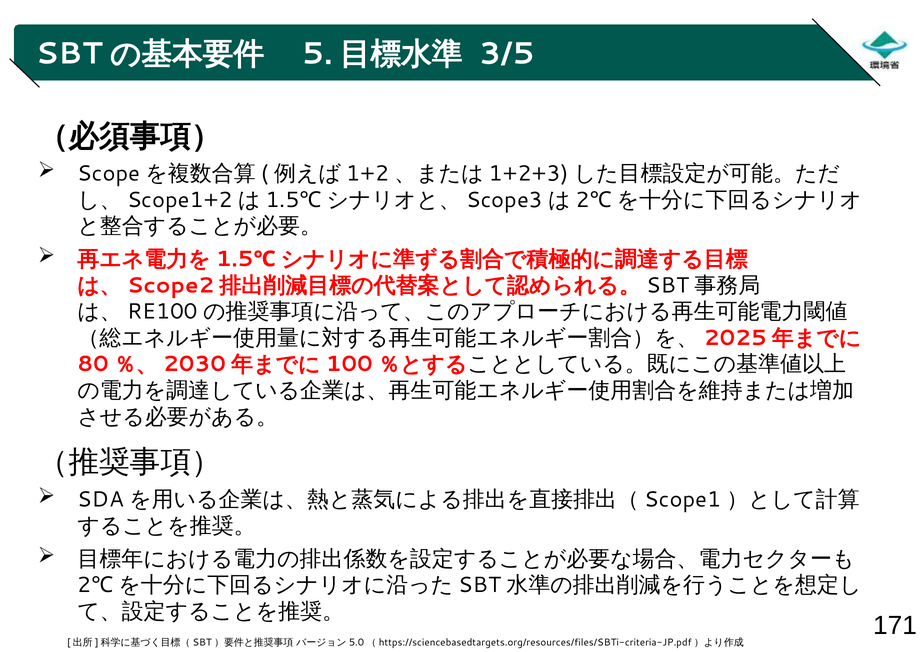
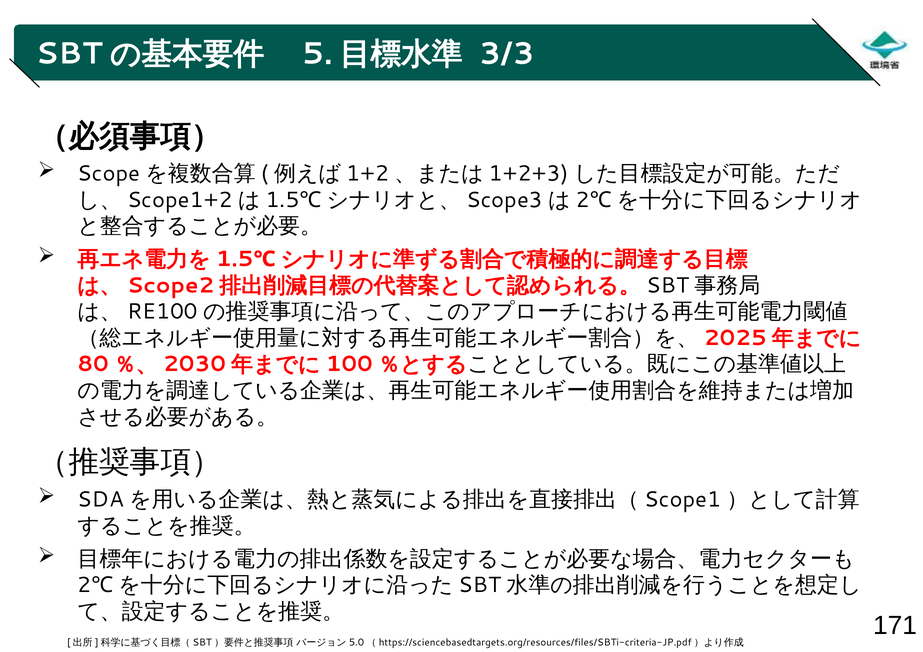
3/5: 3/5 -> 3/3
